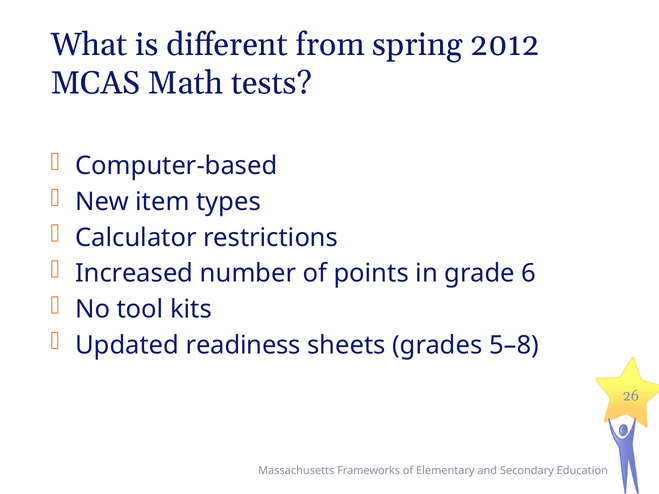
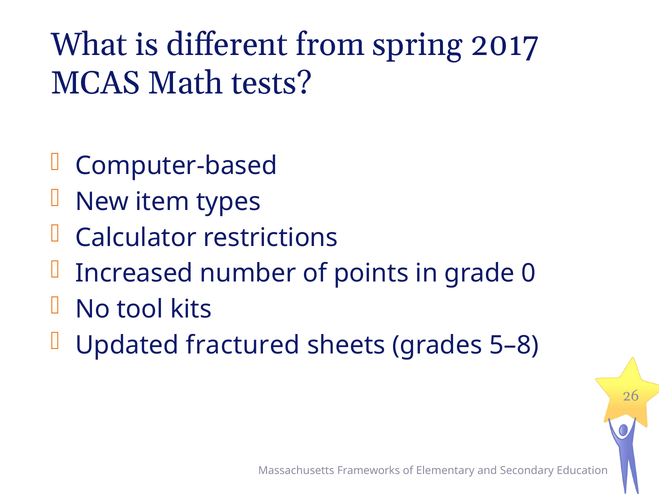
2012: 2012 -> 2017
6: 6 -> 0
readiness: readiness -> fractured
